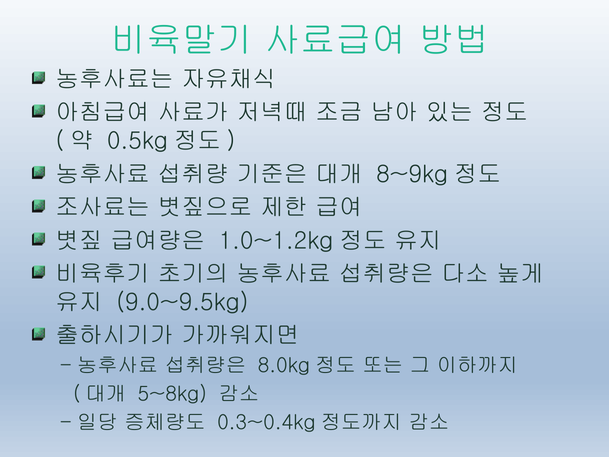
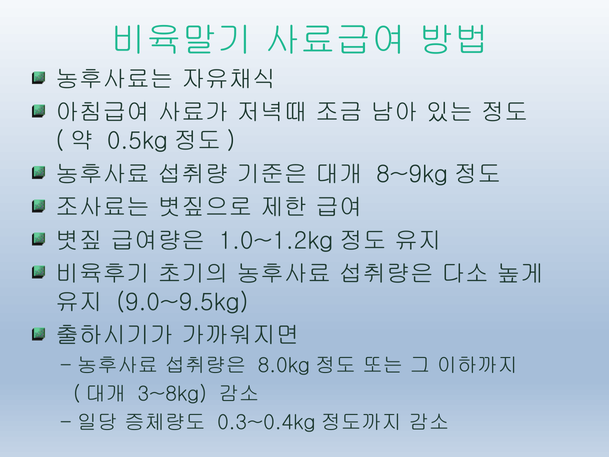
5~8kg: 5~8kg -> 3~8kg
